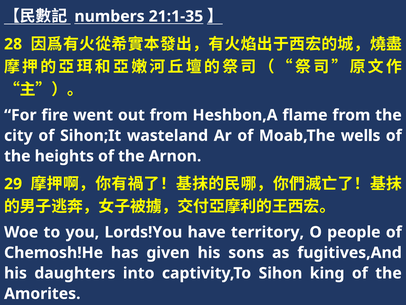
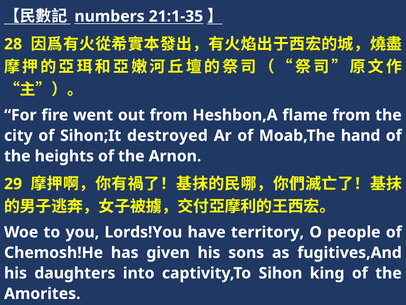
wasteland: wasteland -> destroyed
wells: wells -> hand
